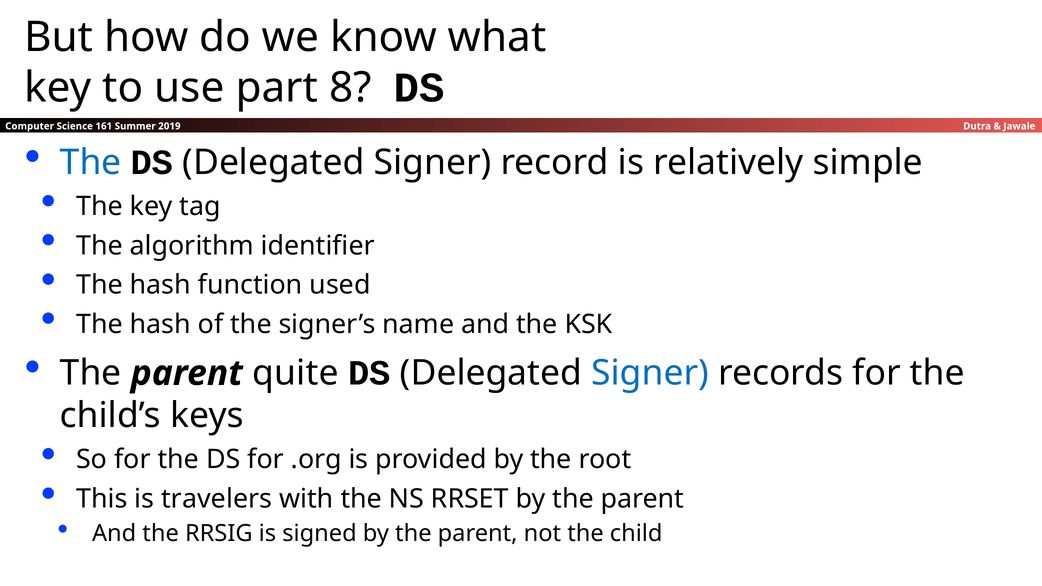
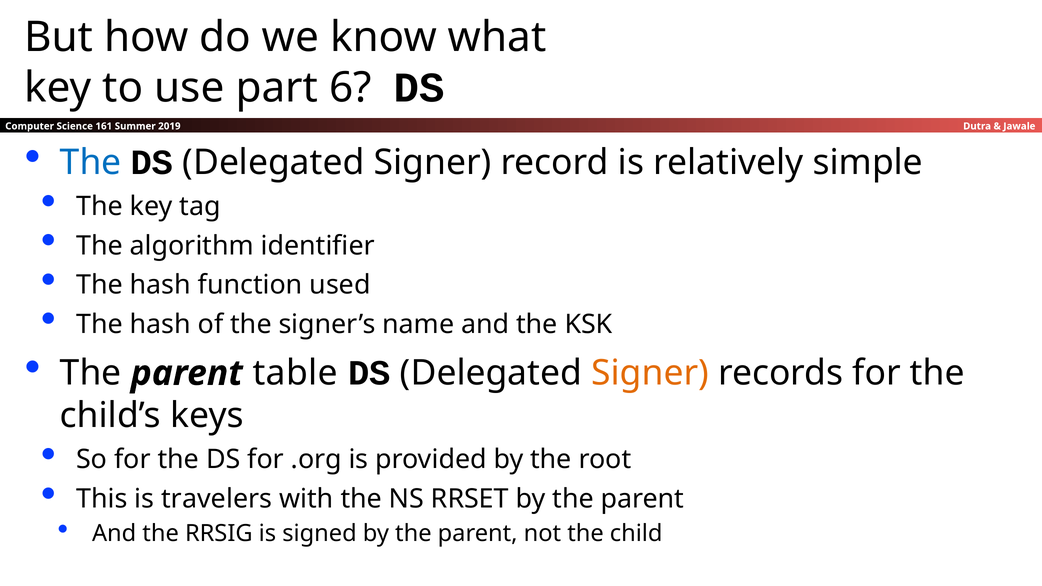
8: 8 -> 6
quite: quite -> table
Signer at (650, 373) colour: blue -> orange
